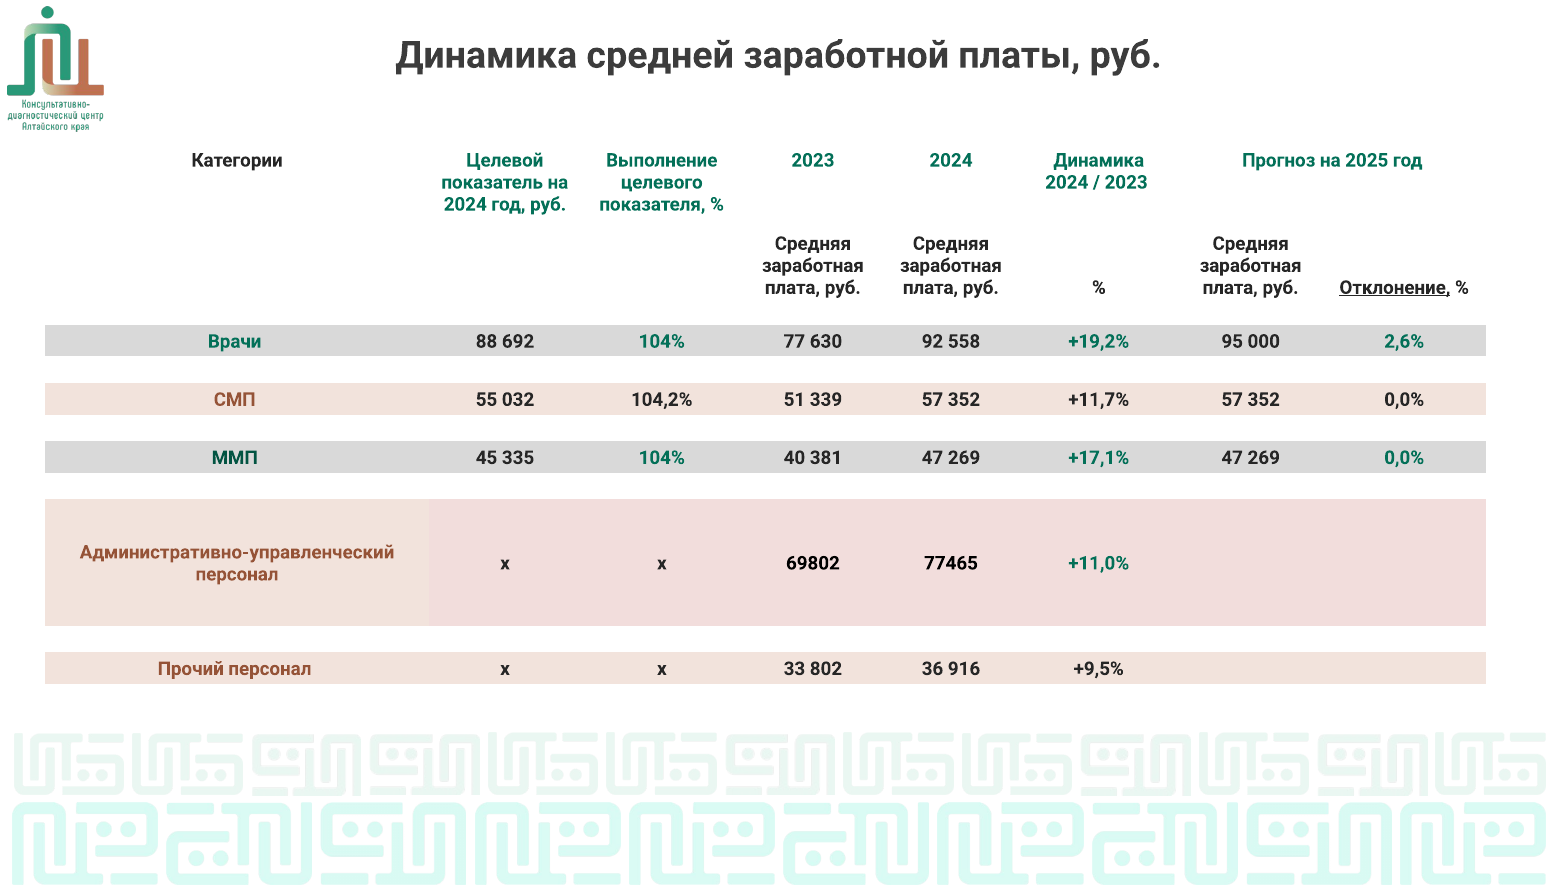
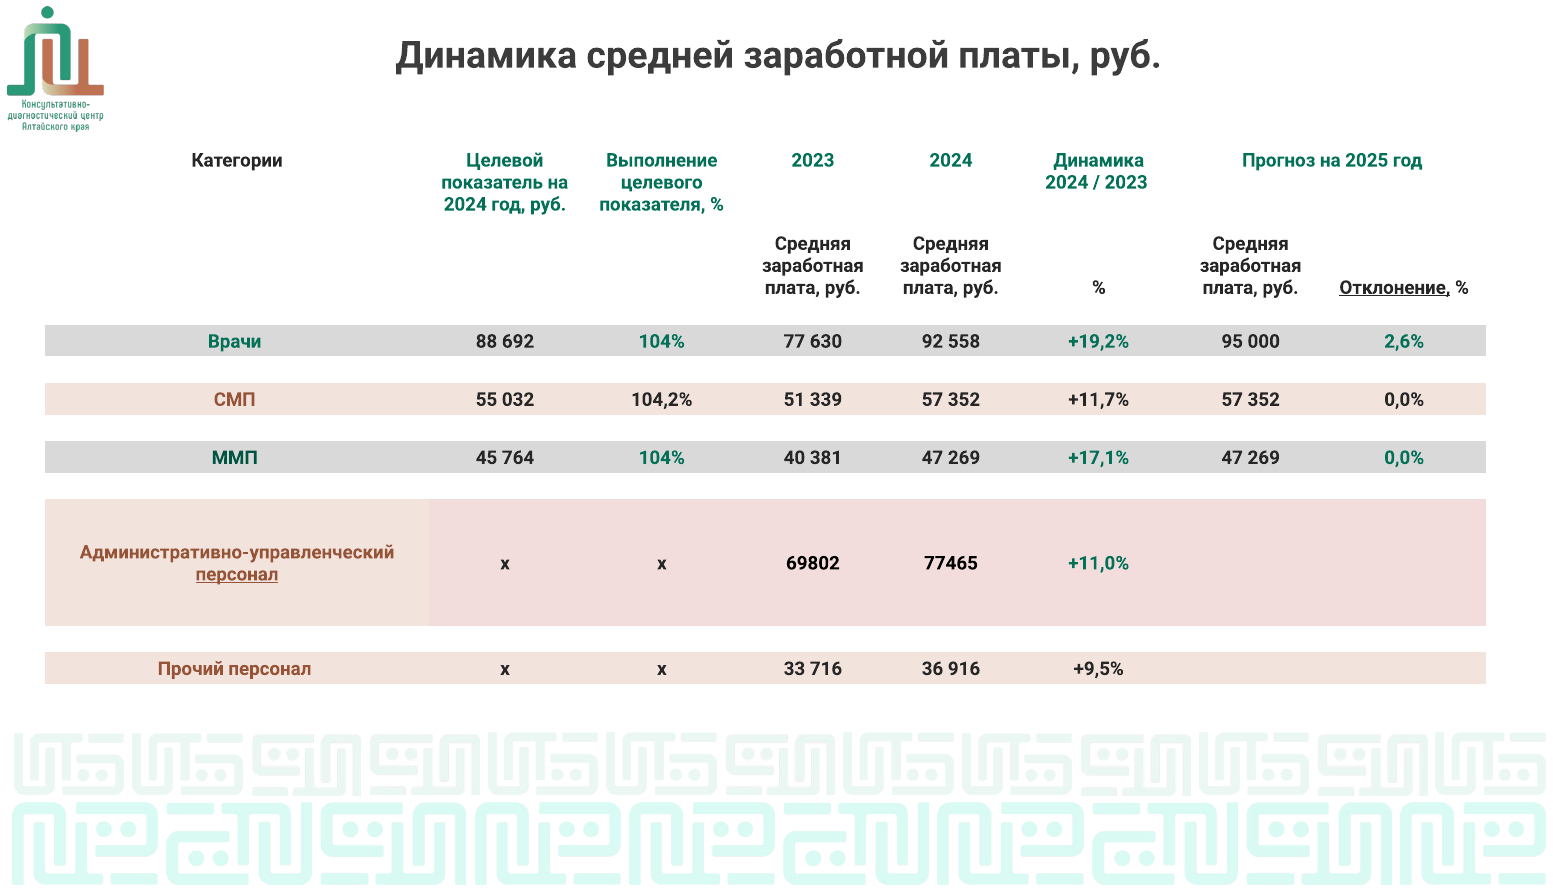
335: 335 -> 764
персонал at (237, 574) underline: none -> present
802: 802 -> 716
